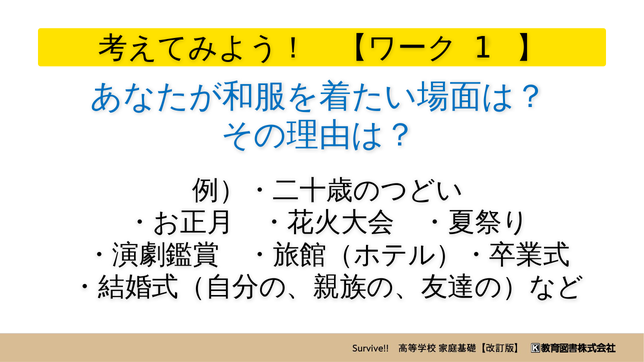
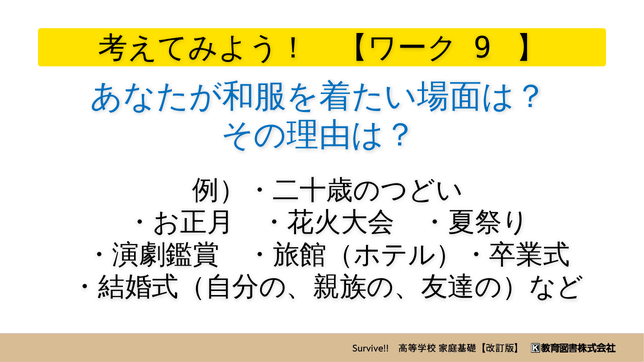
1: 1 -> 9
